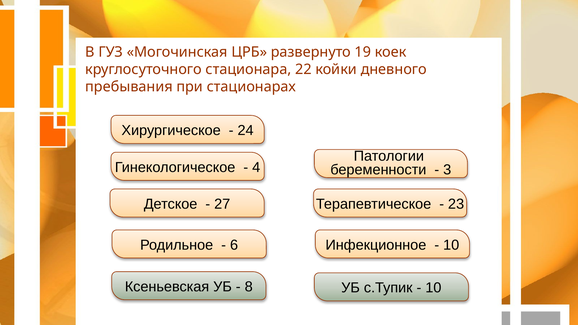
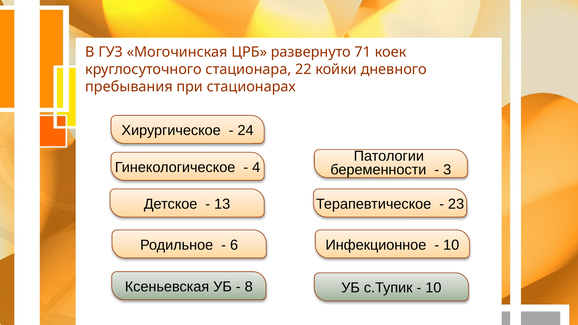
19: 19 -> 71
27: 27 -> 13
